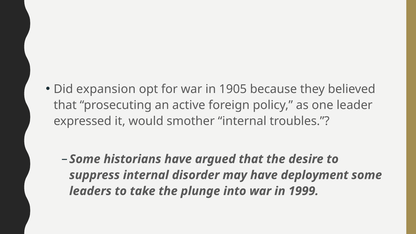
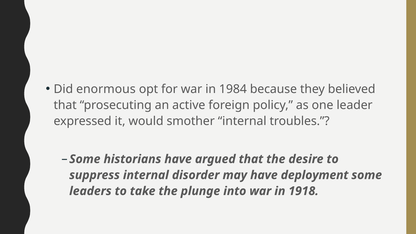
expansion: expansion -> enormous
1905: 1905 -> 1984
1999: 1999 -> 1918
